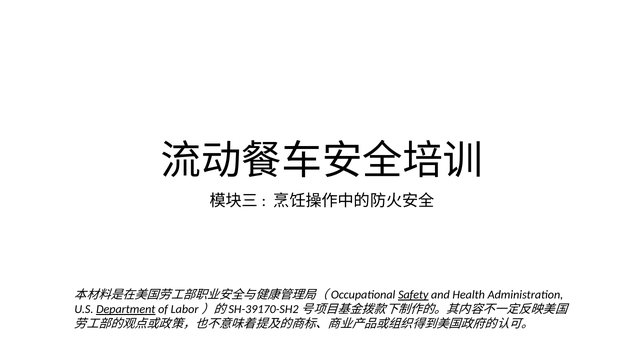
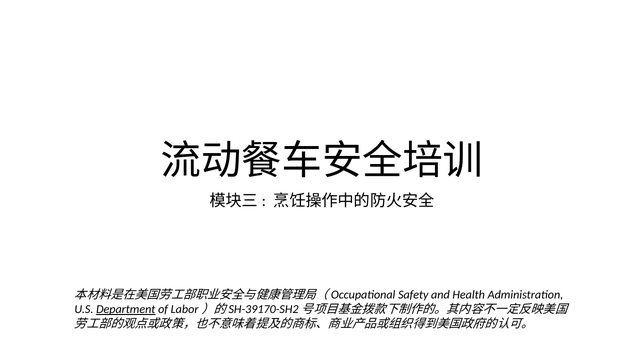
Safety underline: present -> none
